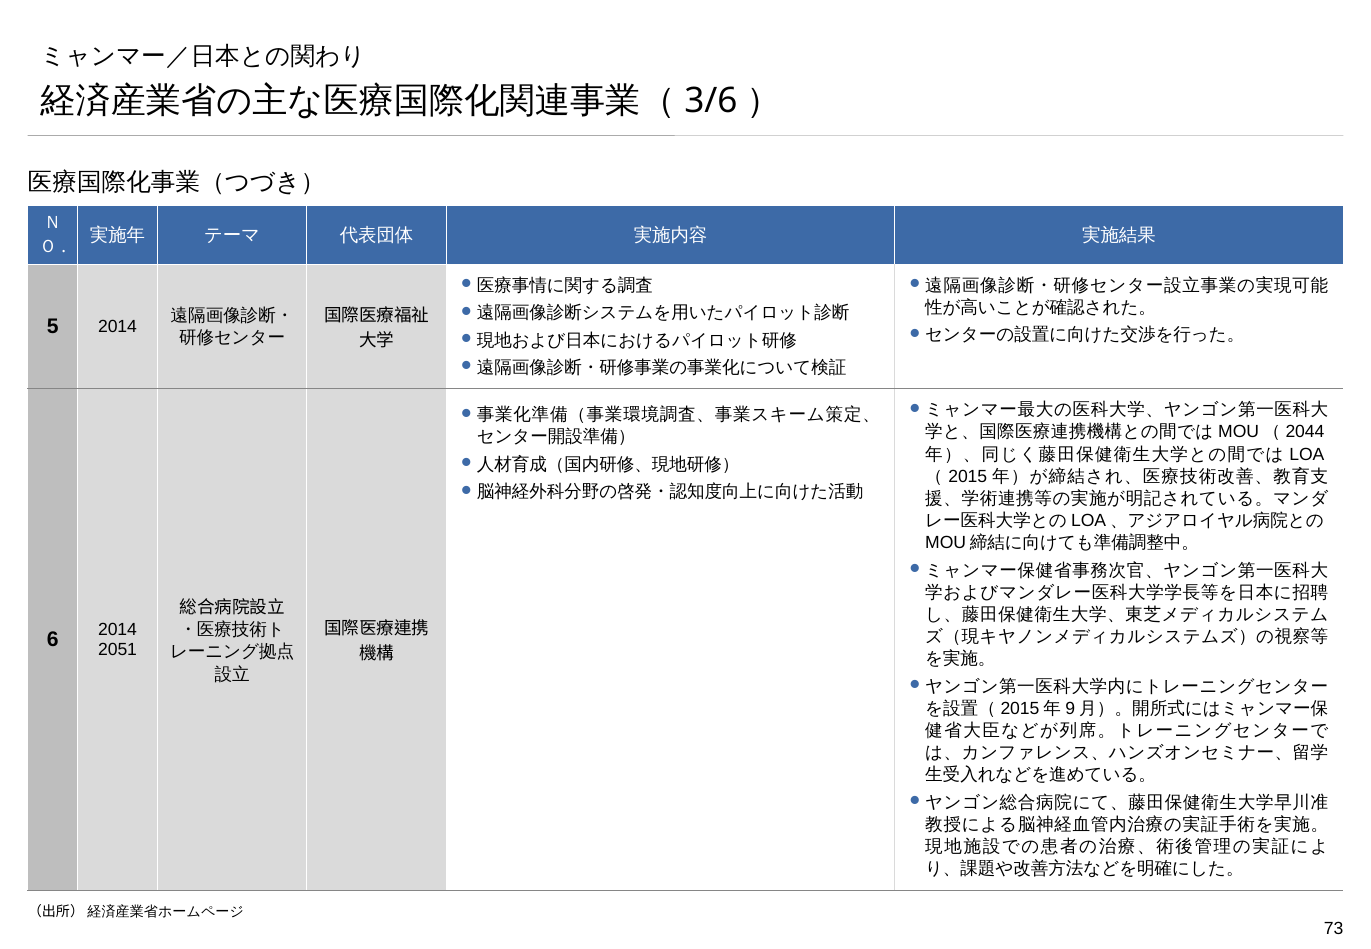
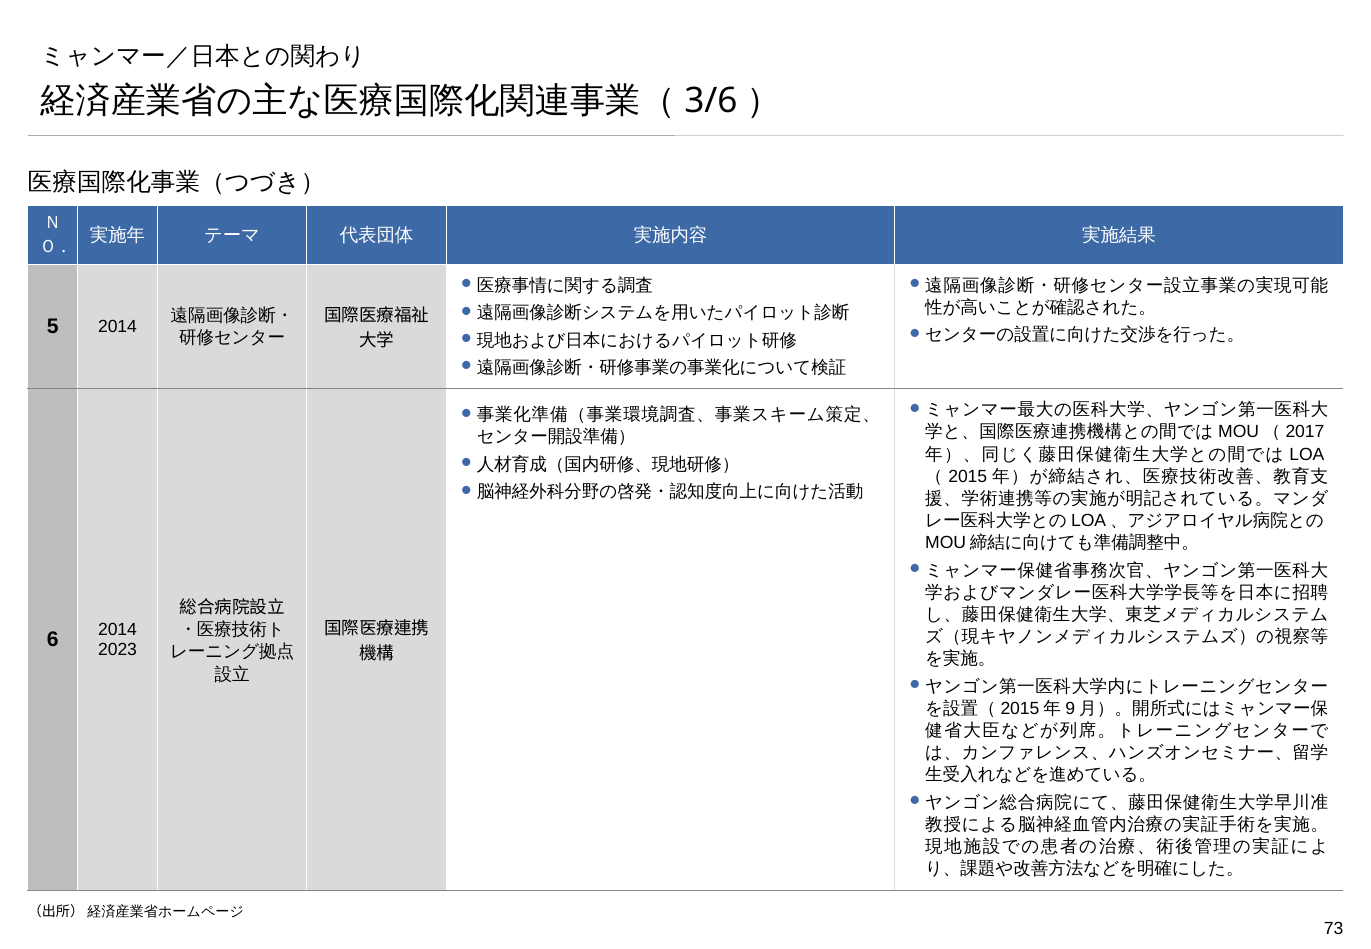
2044: 2044 -> 2017
2051: 2051 -> 2023
